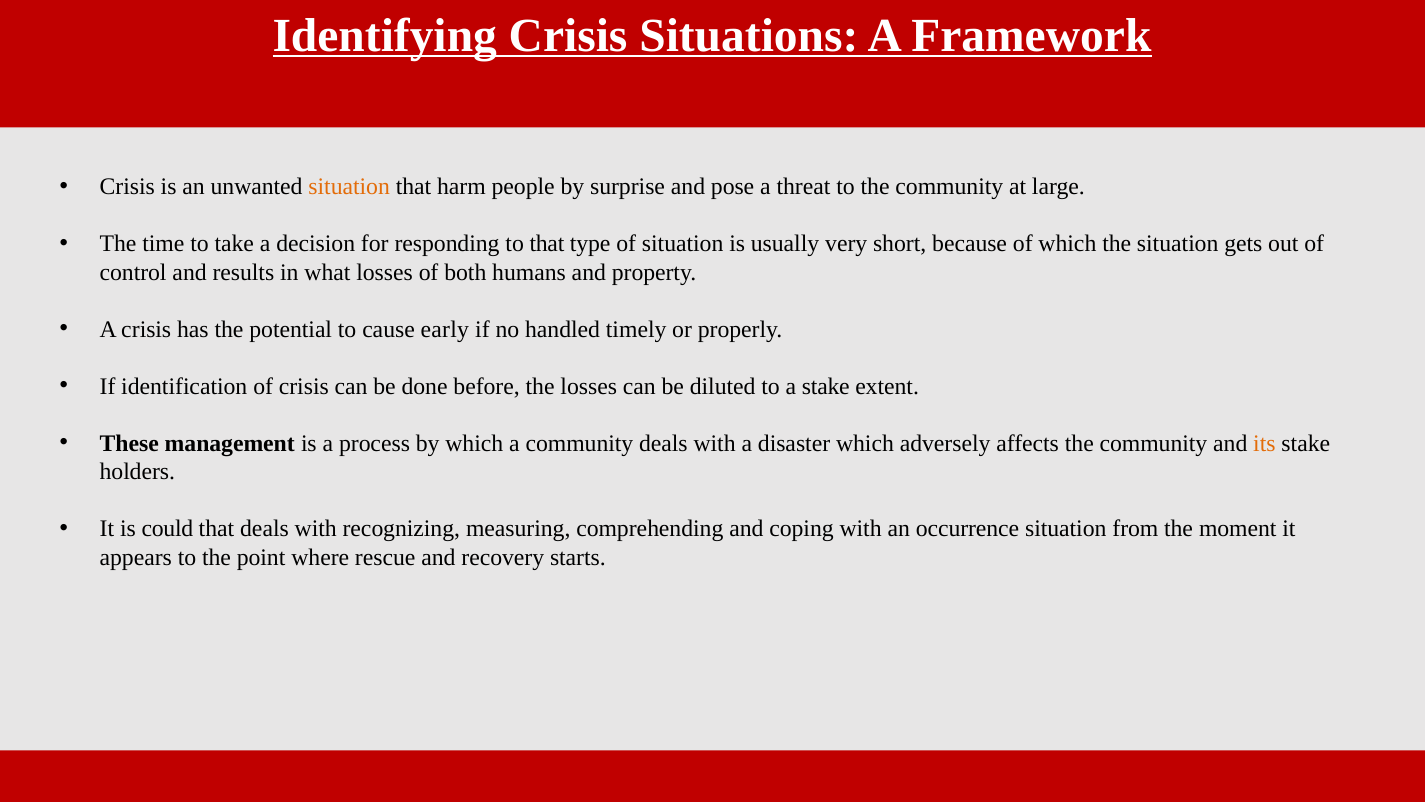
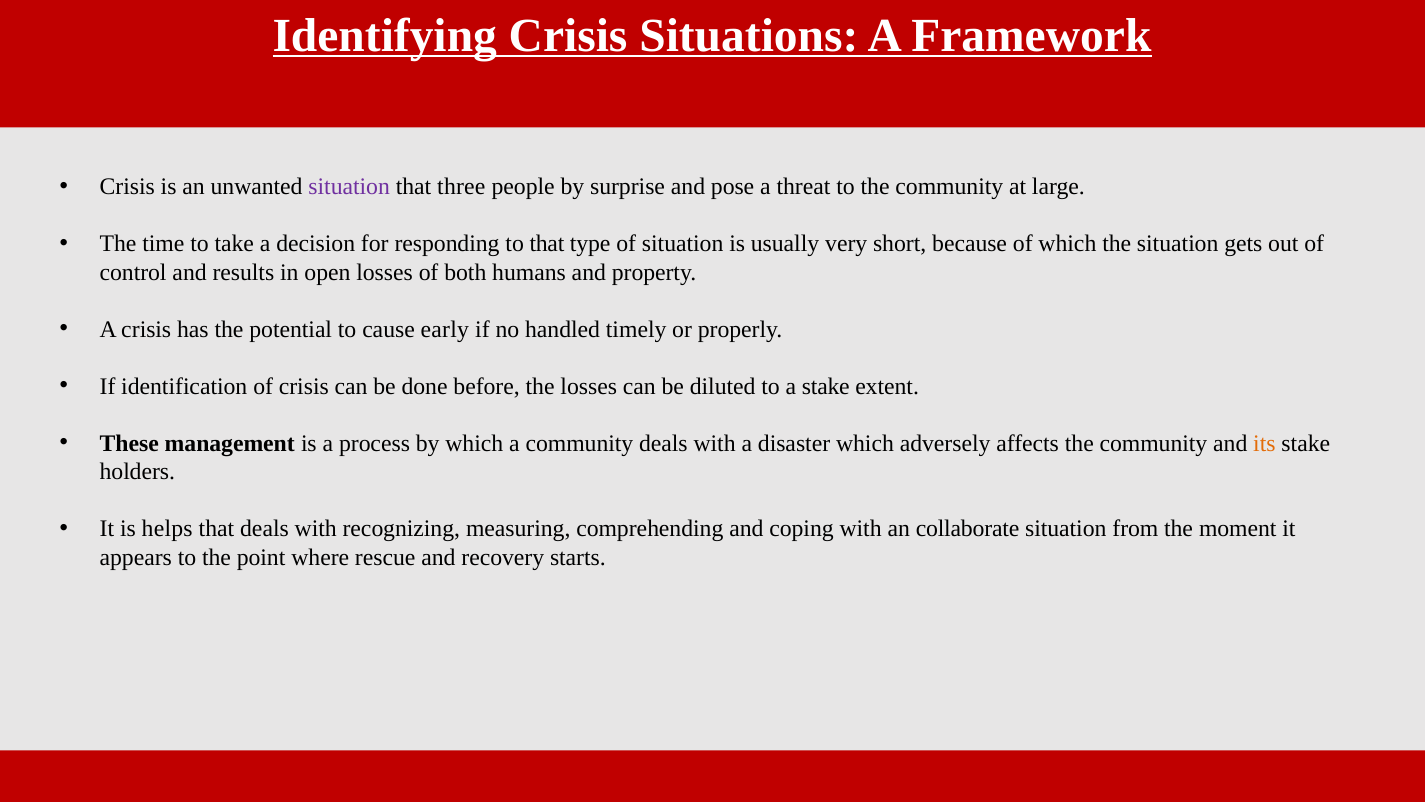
situation at (349, 187) colour: orange -> purple
harm: harm -> three
what: what -> open
could: could -> helps
occurrence: occurrence -> collaborate
